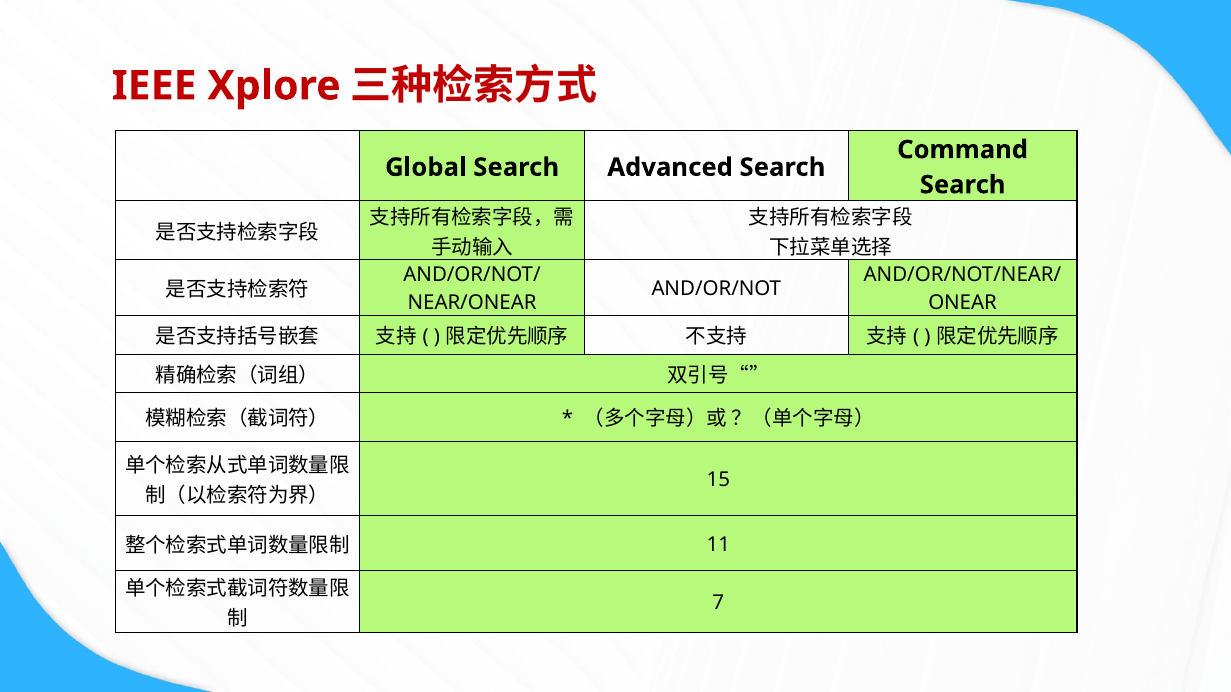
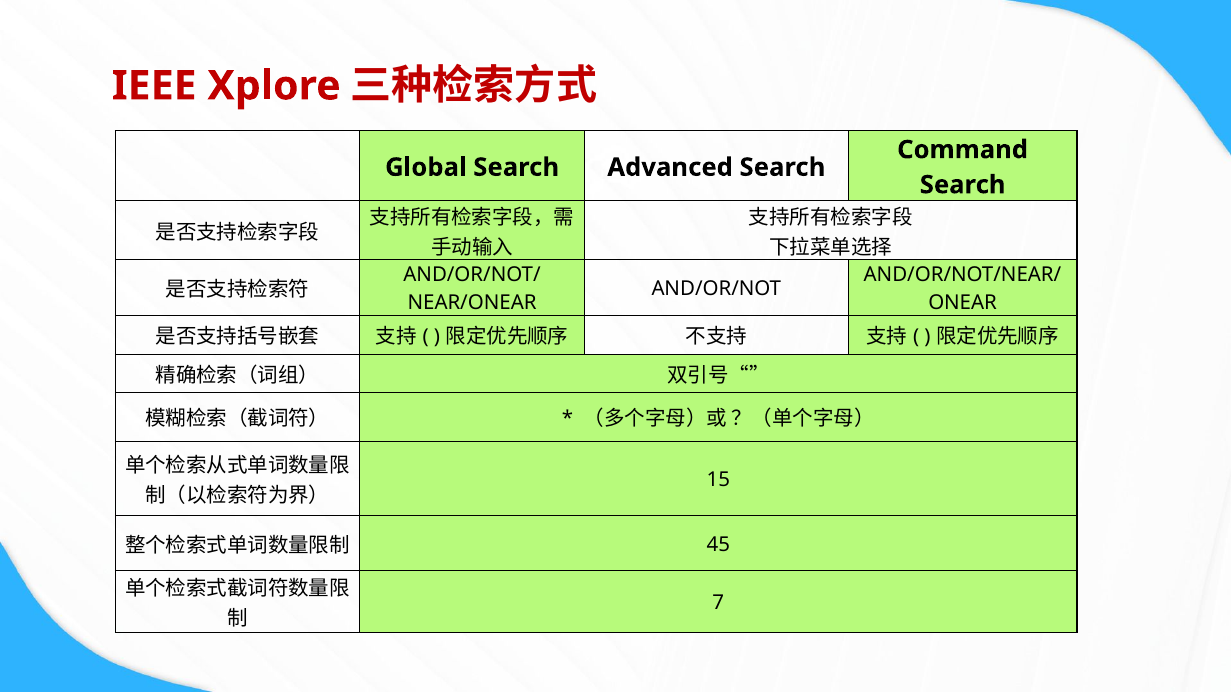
11: 11 -> 45
